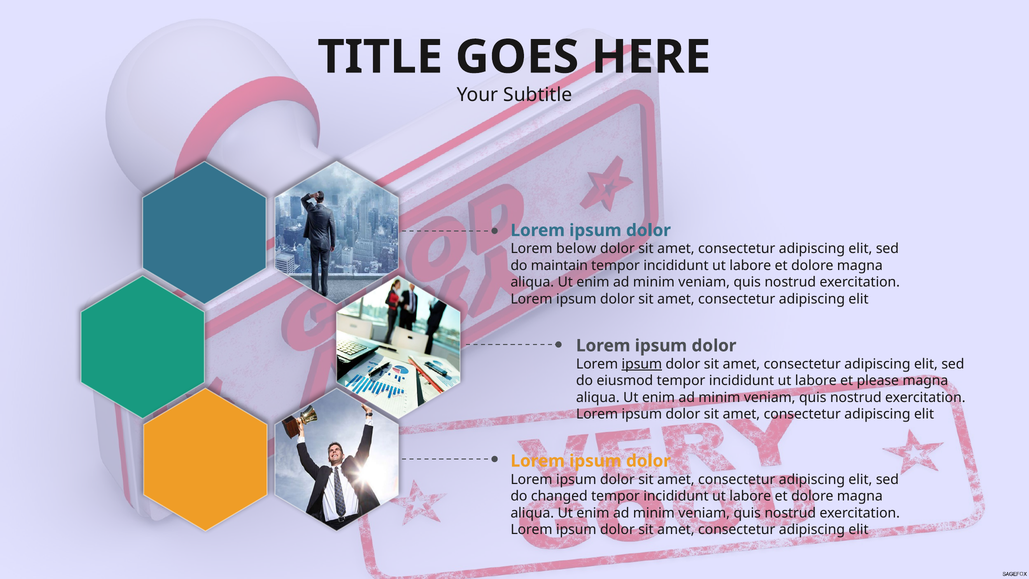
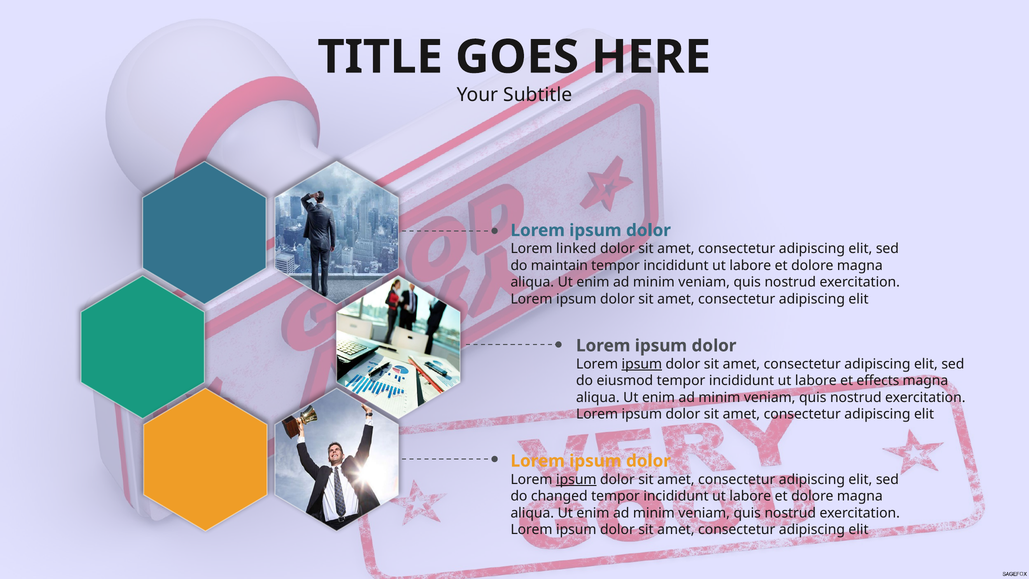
below: below -> linked
please: please -> effects
ipsum at (576, 479) underline: none -> present
